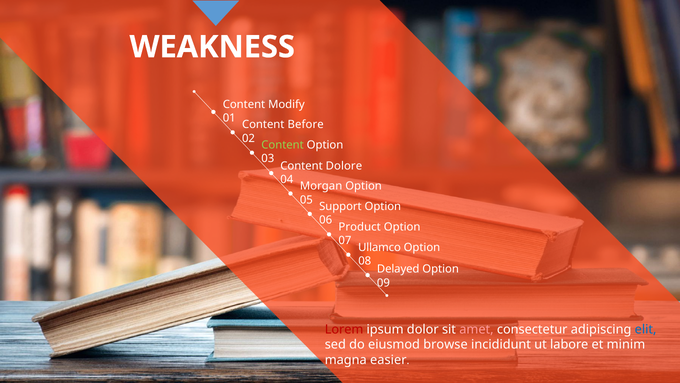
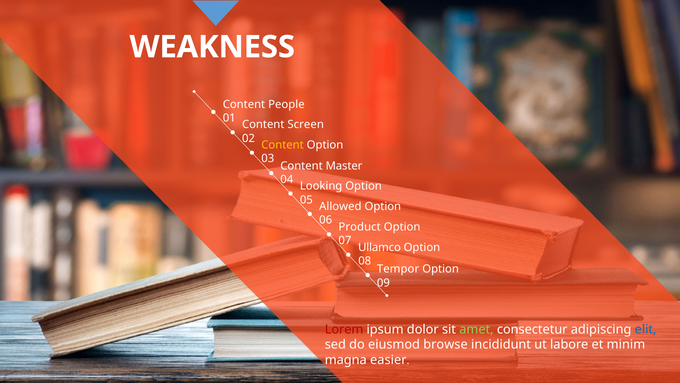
Modify: Modify -> People
Before: Before -> Screen
Content at (283, 145) colour: light green -> yellow
Dolore: Dolore -> Master
Morgan: Morgan -> Looking
Support: Support -> Allowed
Delayed: Delayed -> Tempor
amet colour: pink -> light green
